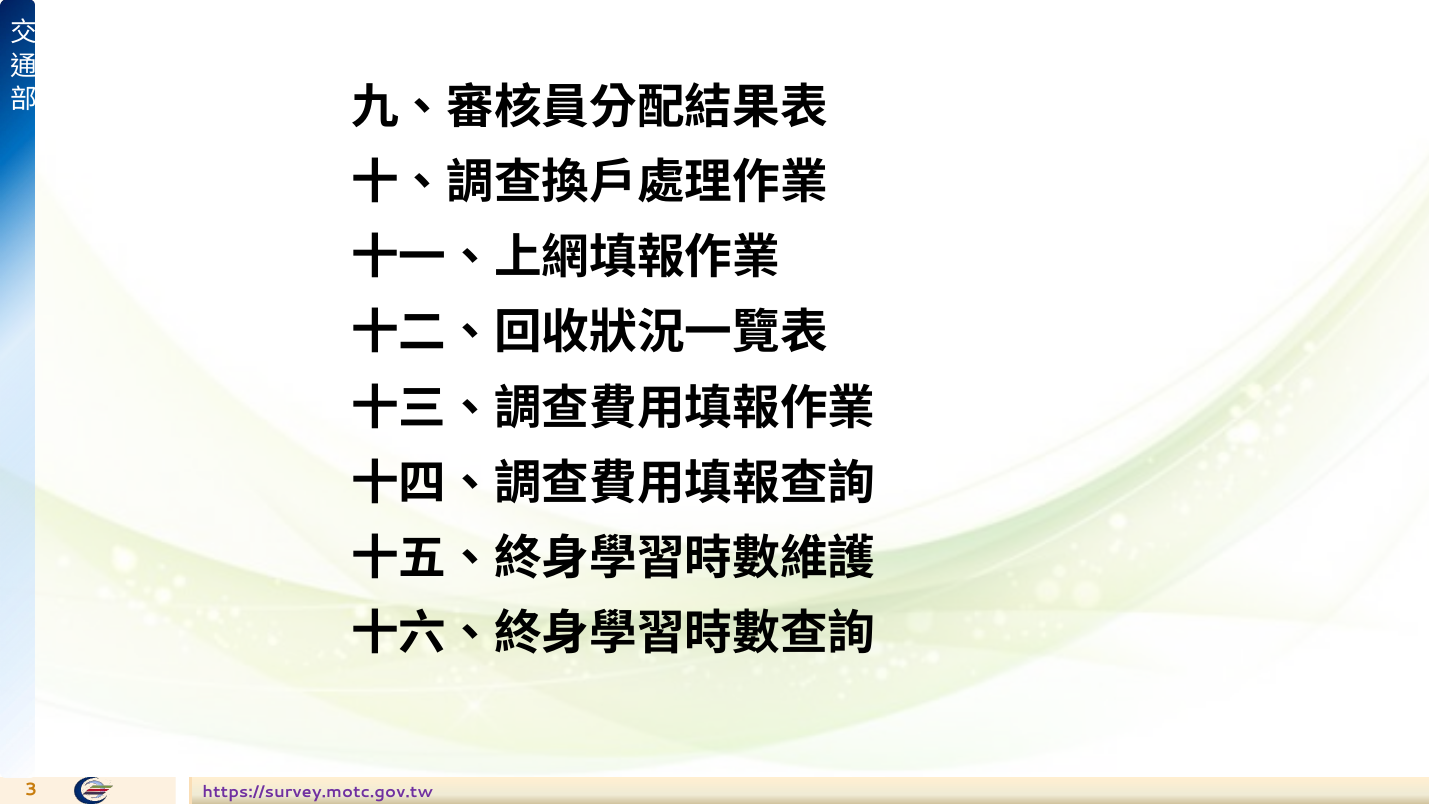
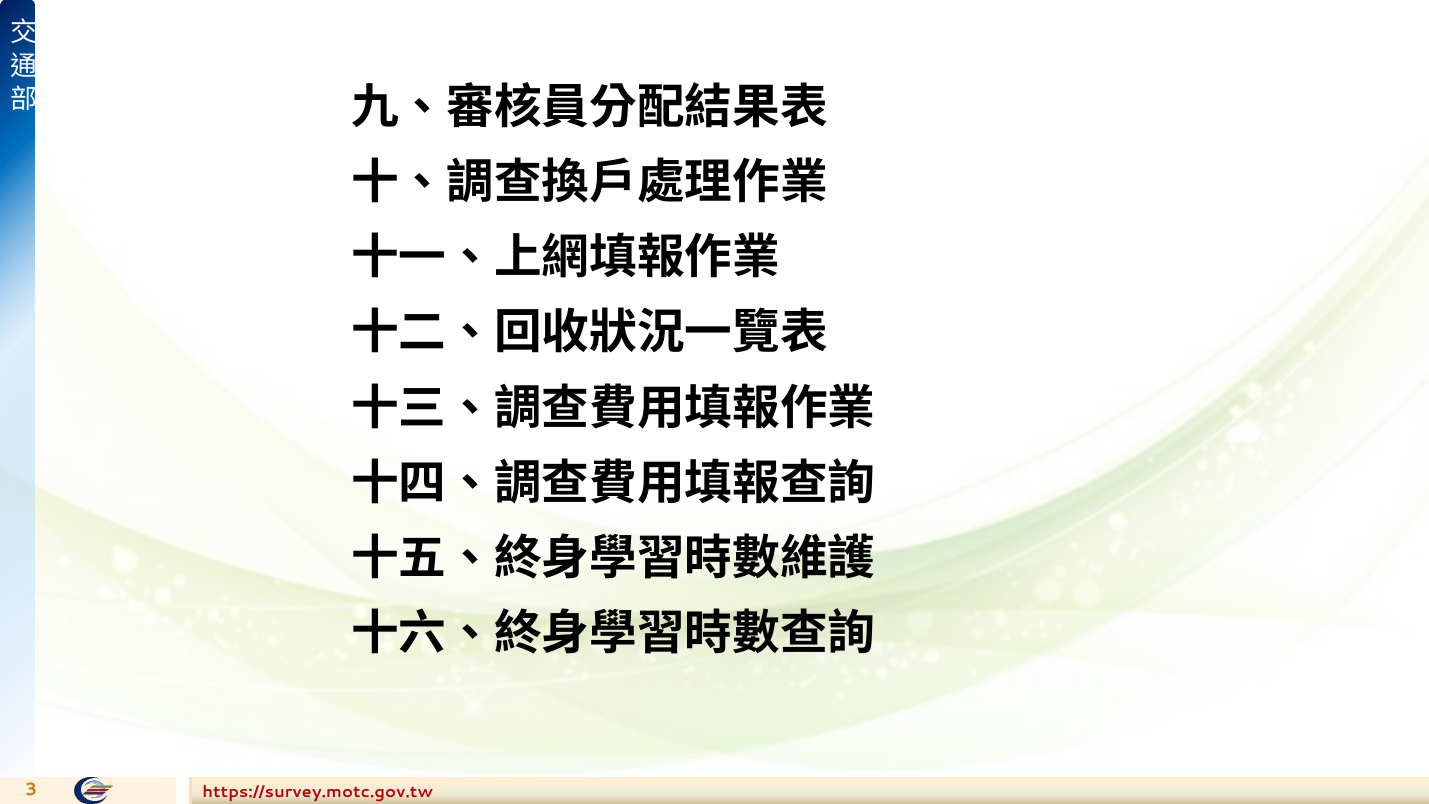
https://survey.motc.gov.tw colour: purple -> red
